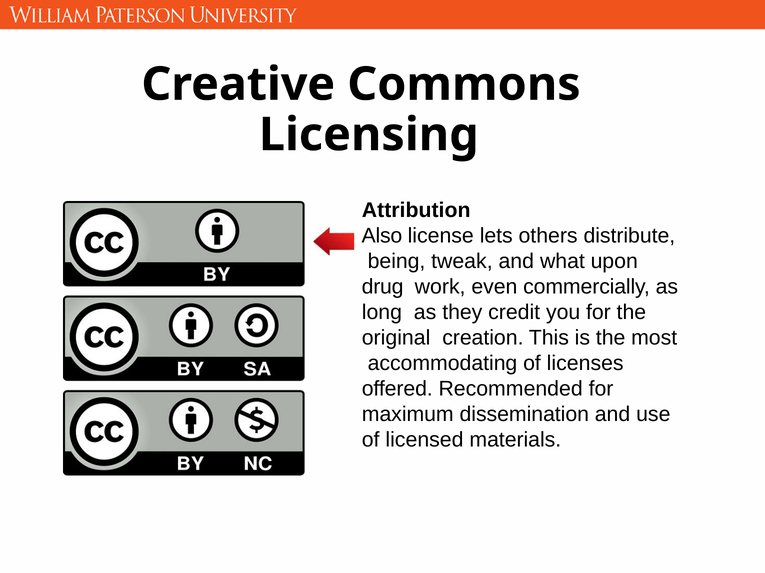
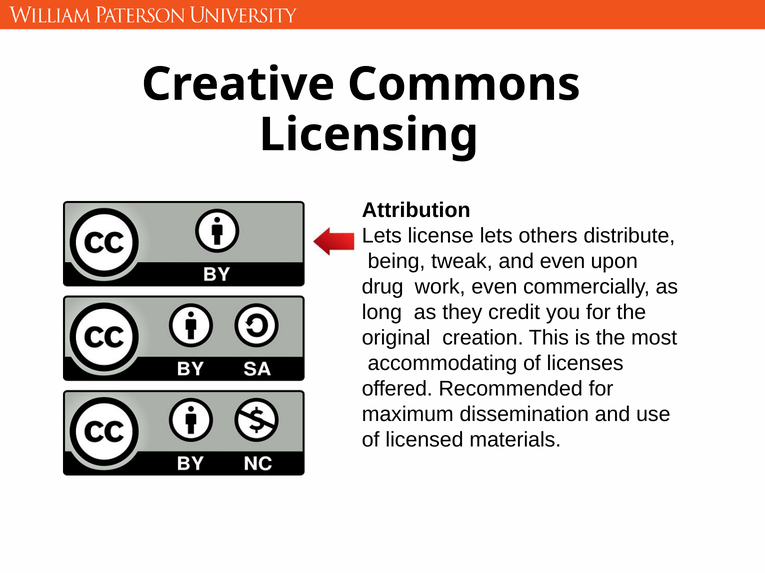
Also at (382, 236): Also -> Lets
and what: what -> even
